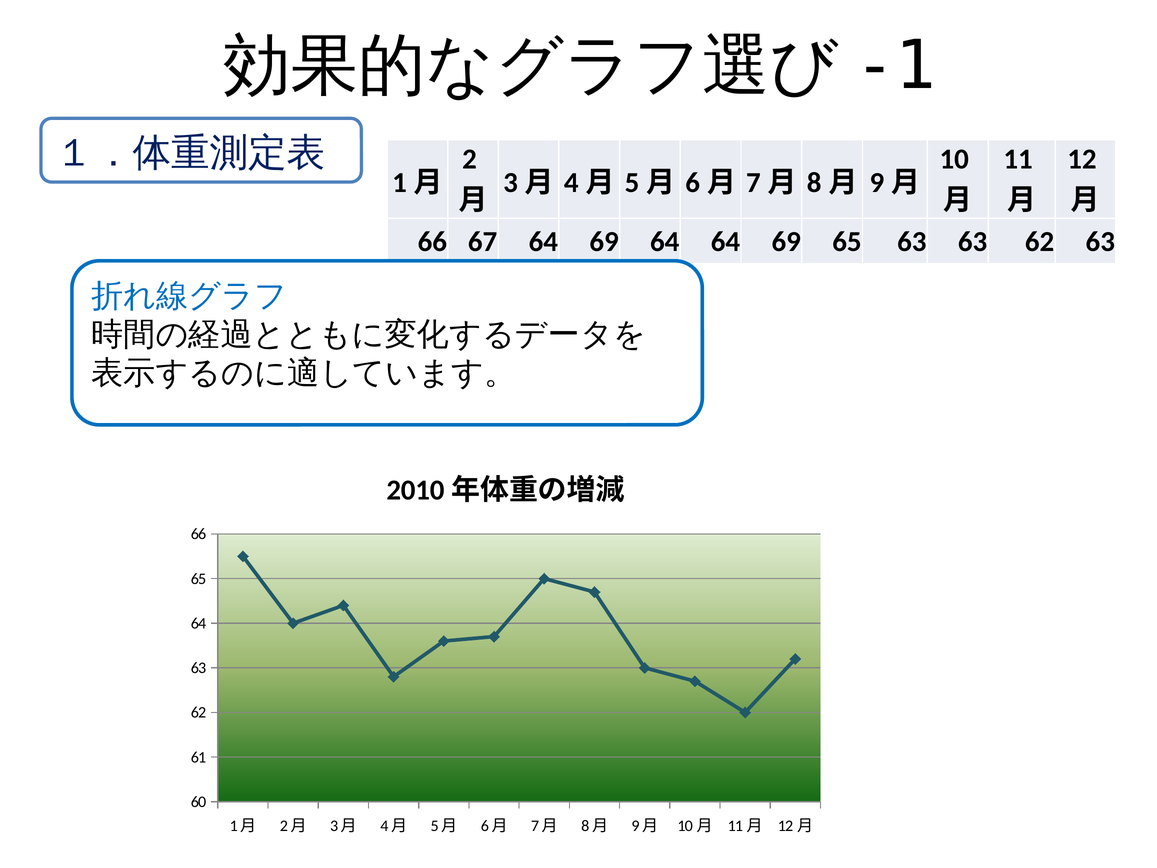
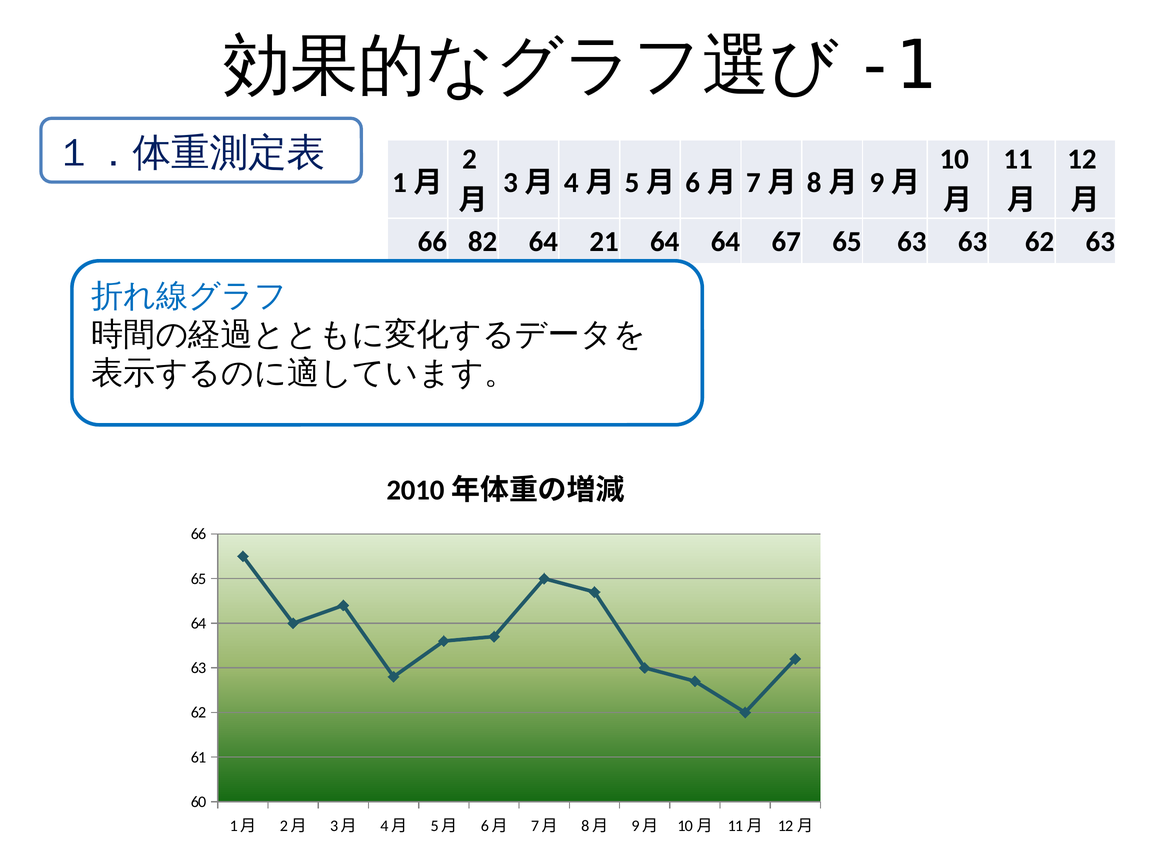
67: 67 -> 82
69 at (604, 242): 69 -> 21
64 64 69: 69 -> 67
